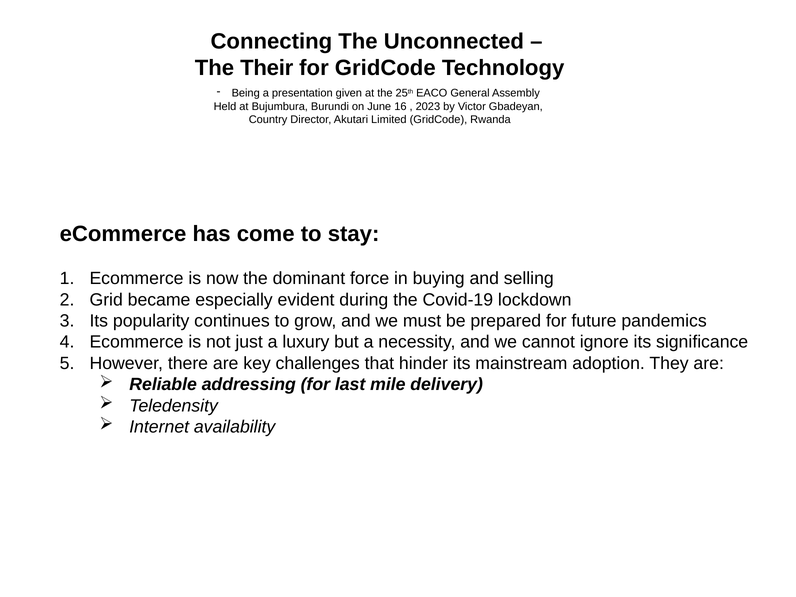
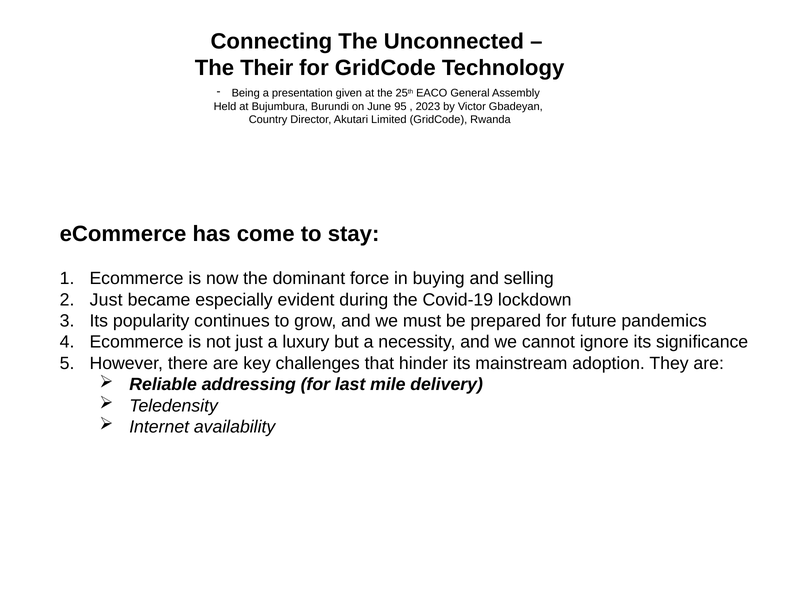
16: 16 -> 95
Grid at (106, 300): Grid -> Just
